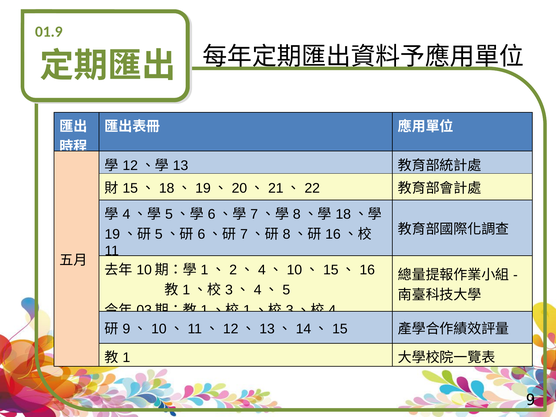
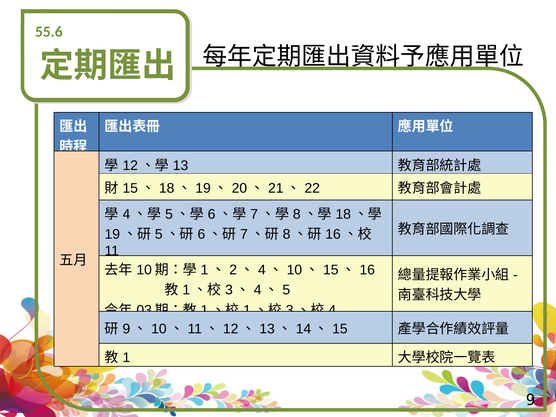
01.9: 01.9 -> 55.6
